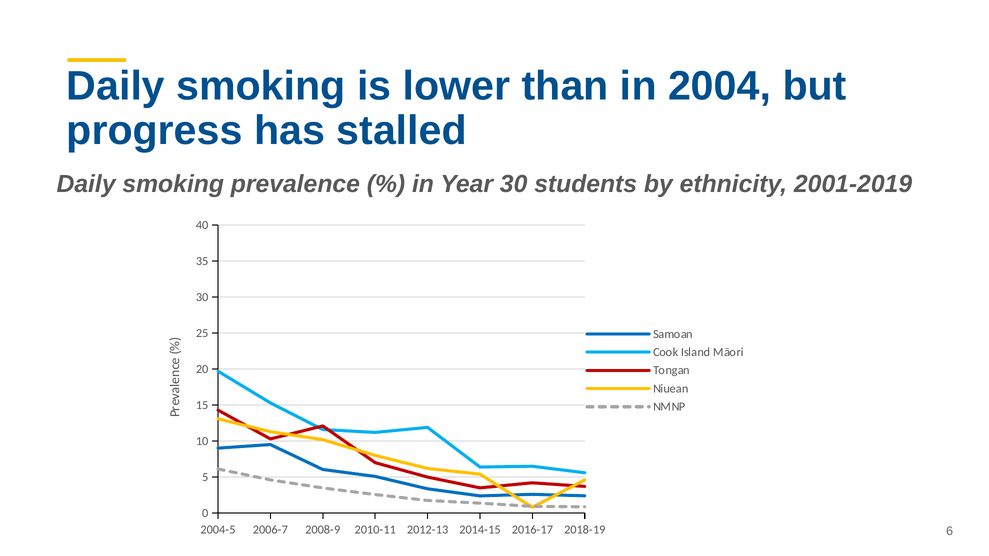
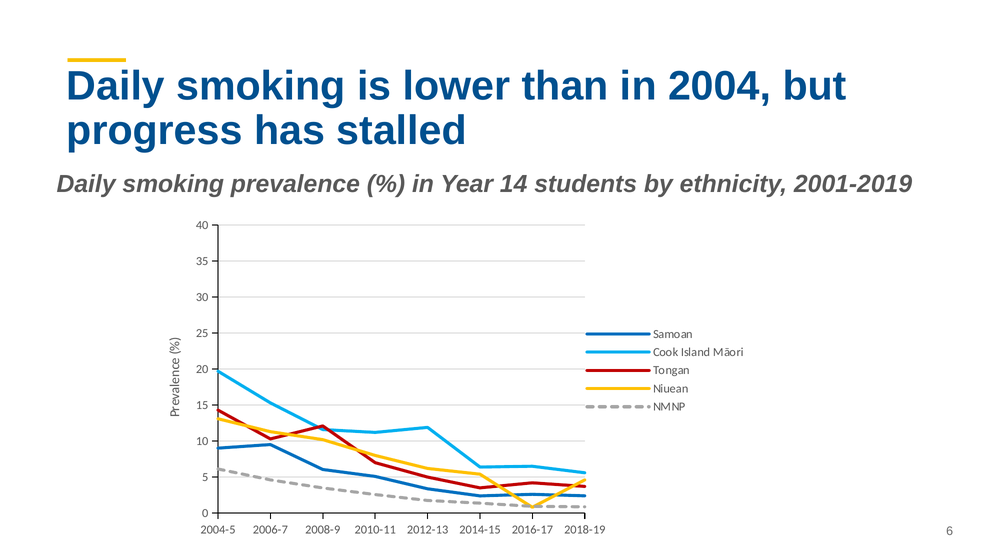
Year 30: 30 -> 14
